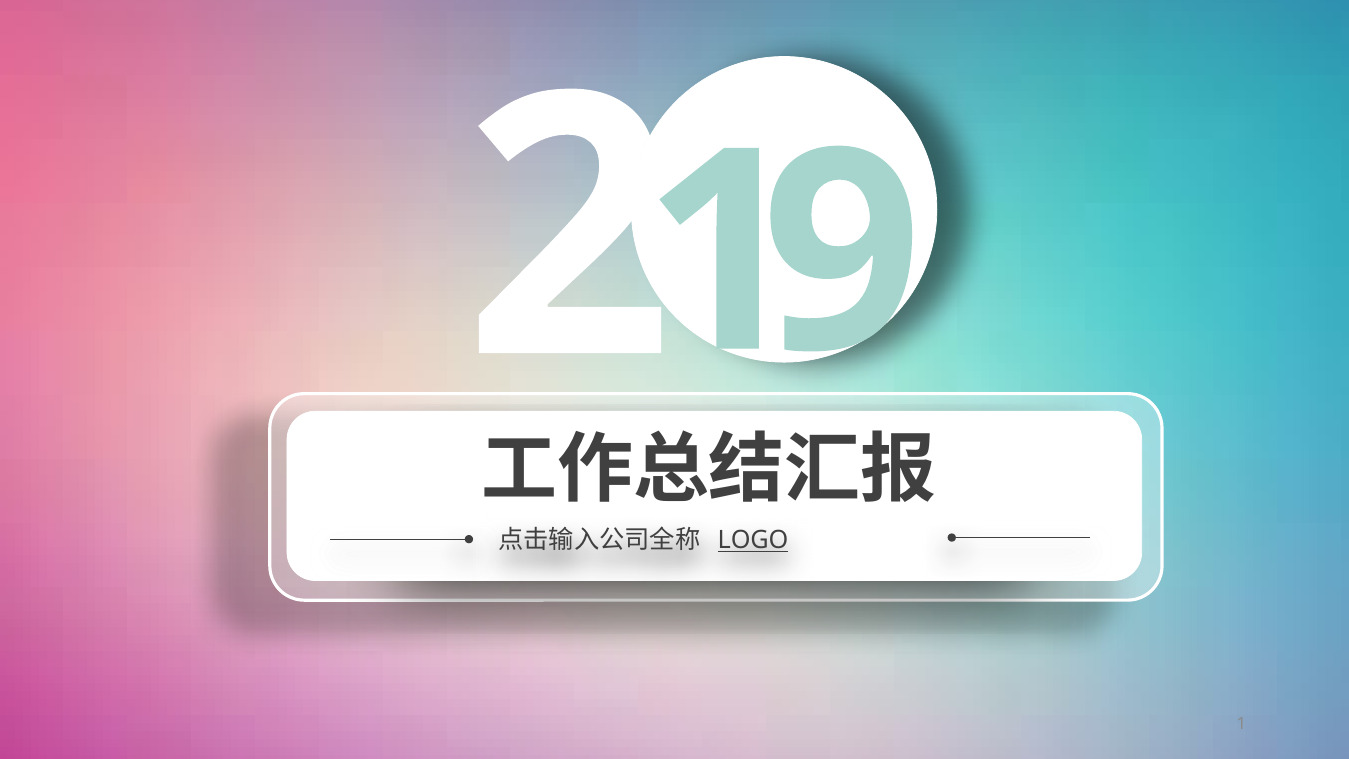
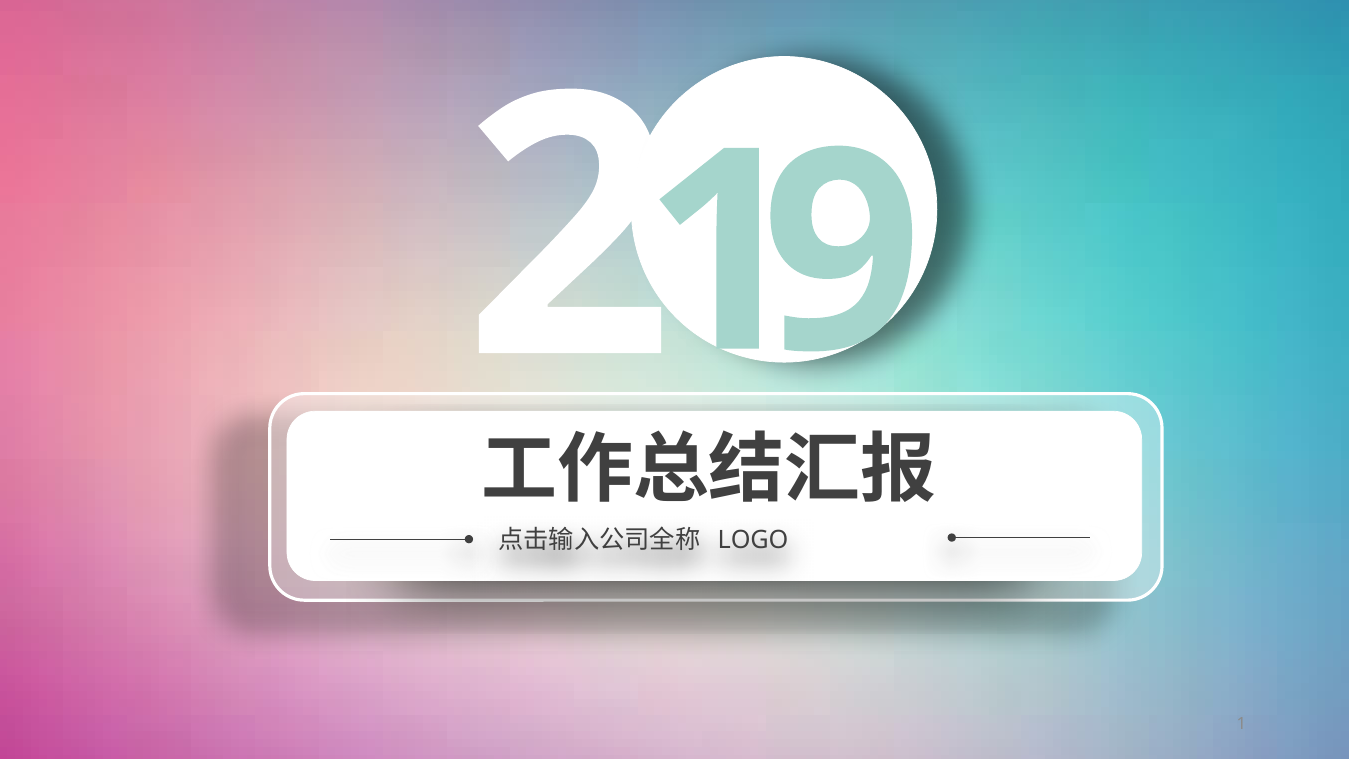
LOGO underline: present -> none
